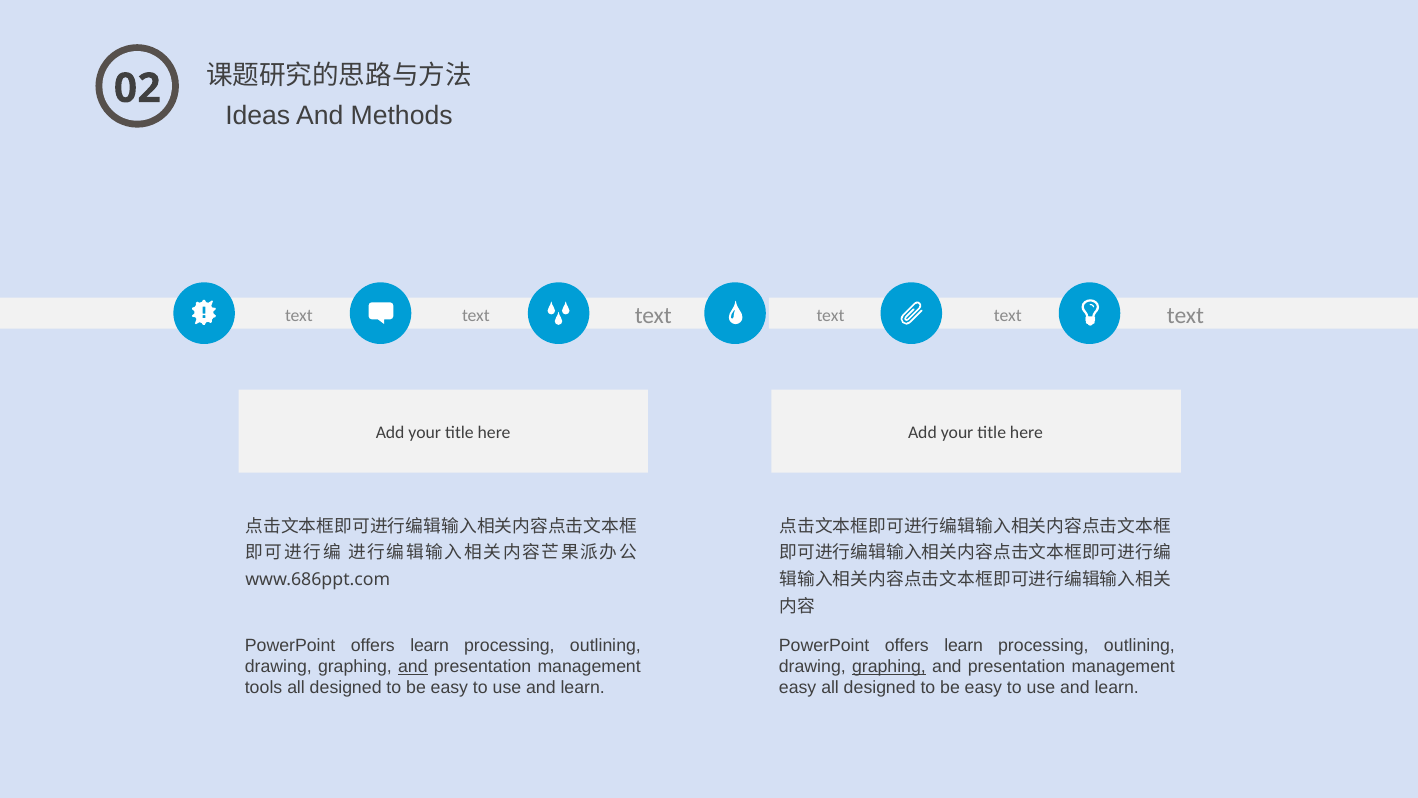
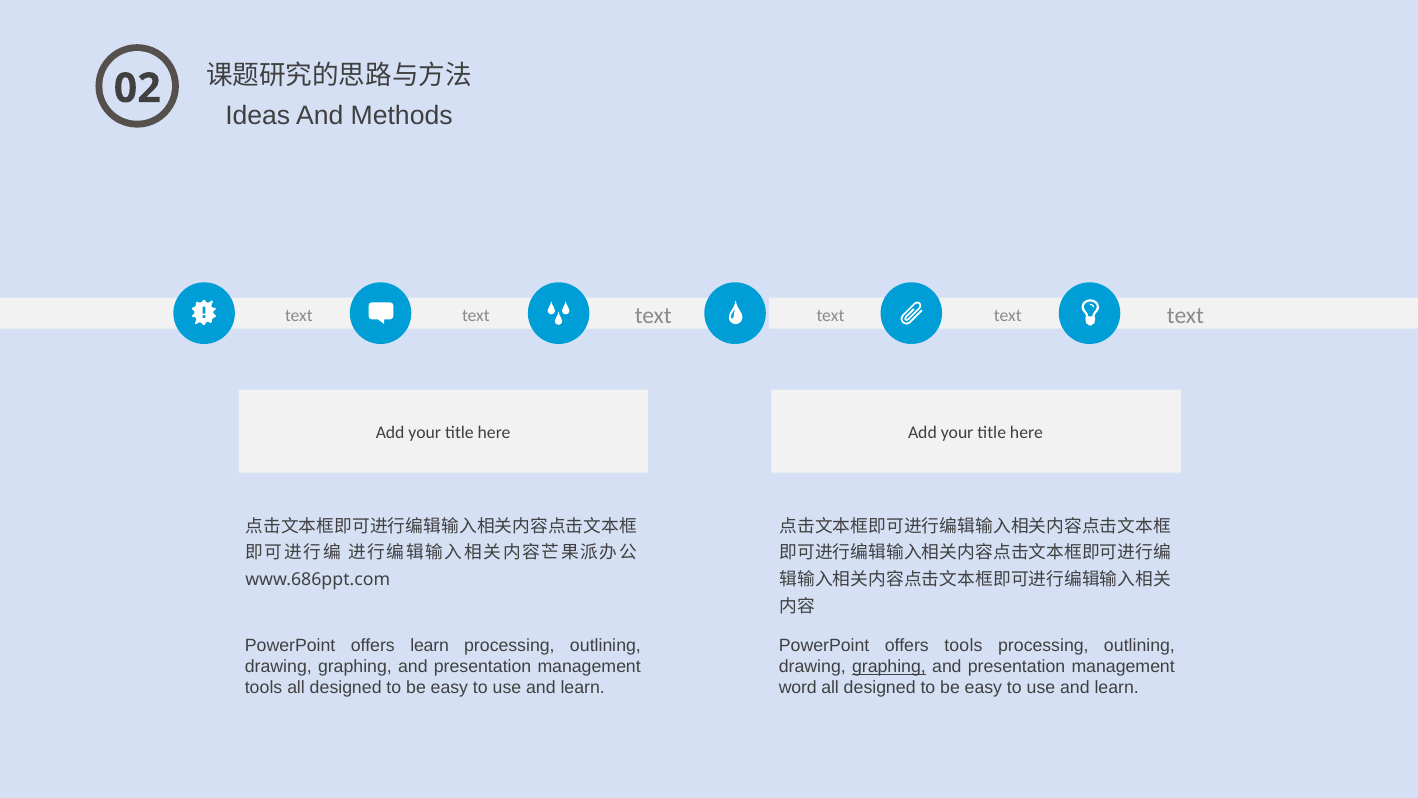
learn at (964, 645): learn -> tools
and at (413, 666) underline: present -> none
easy at (798, 688): easy -> word
